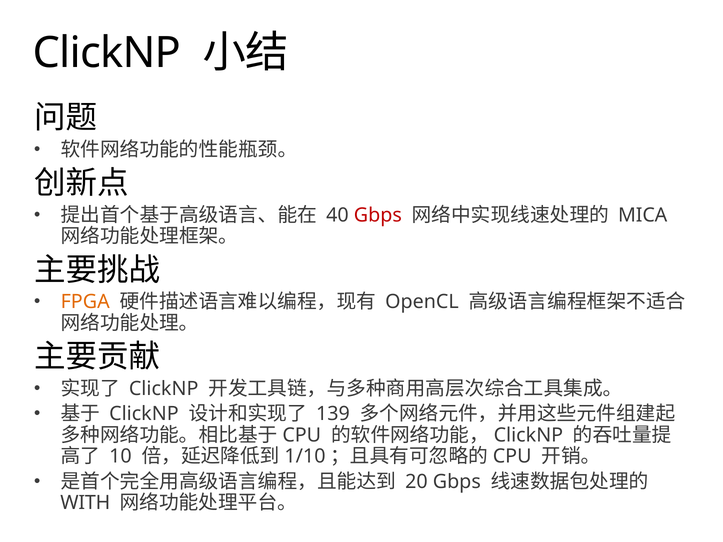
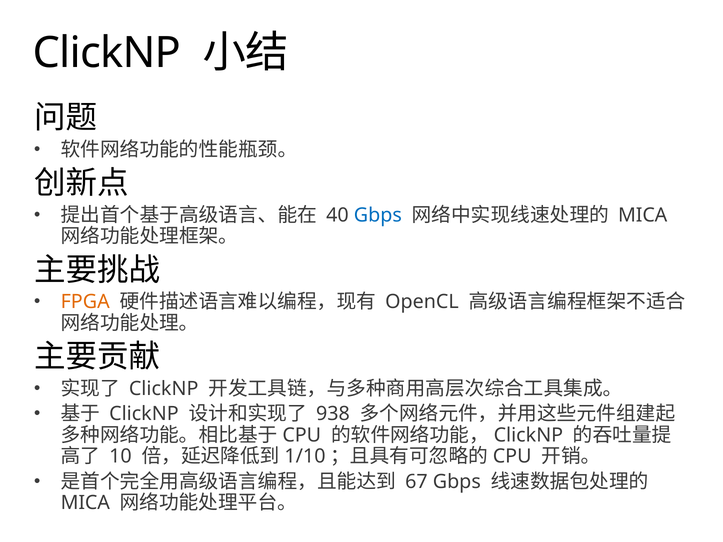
Gbps at (378, 215) colour: red -> blue
139: 139 -> 938
20: 20 -> 67
WITH at (85, 503): WITH -> MICA
